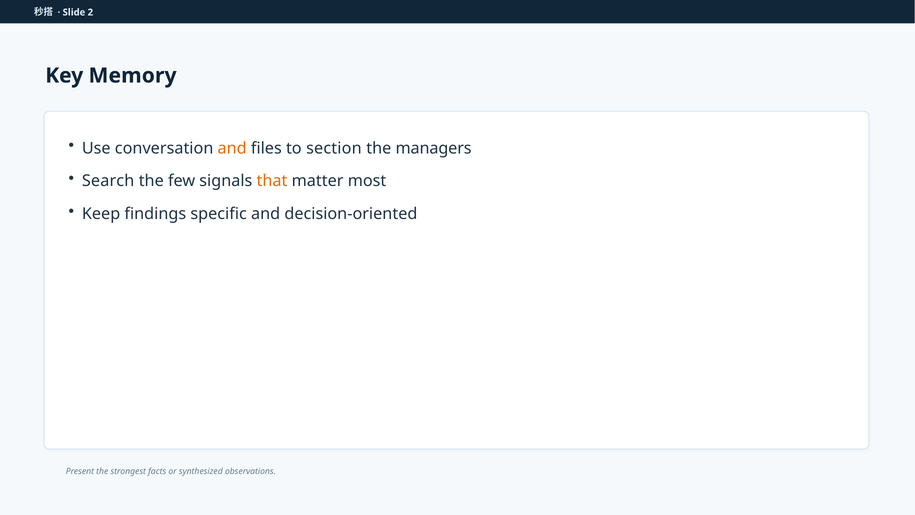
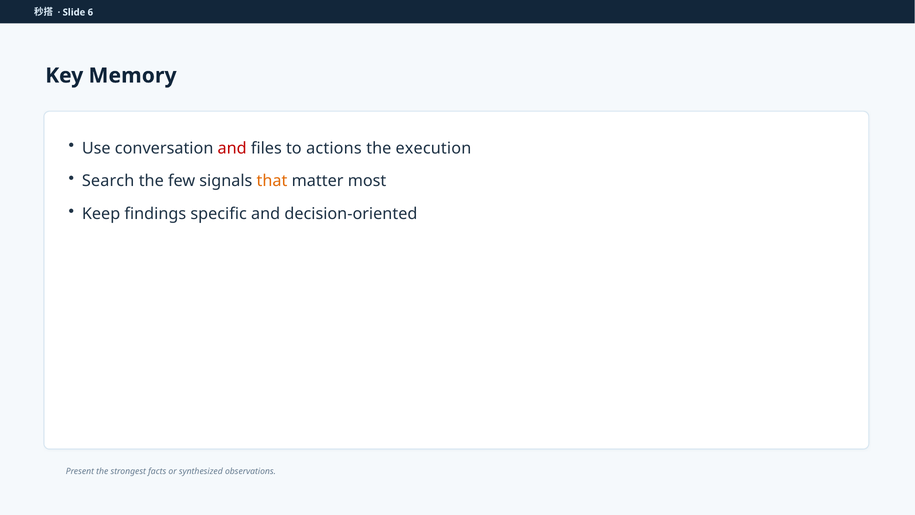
2: 2 -> 6
and at (232, 148) colour: orange -> red
section: section -> actions
managers: managers -> execution
